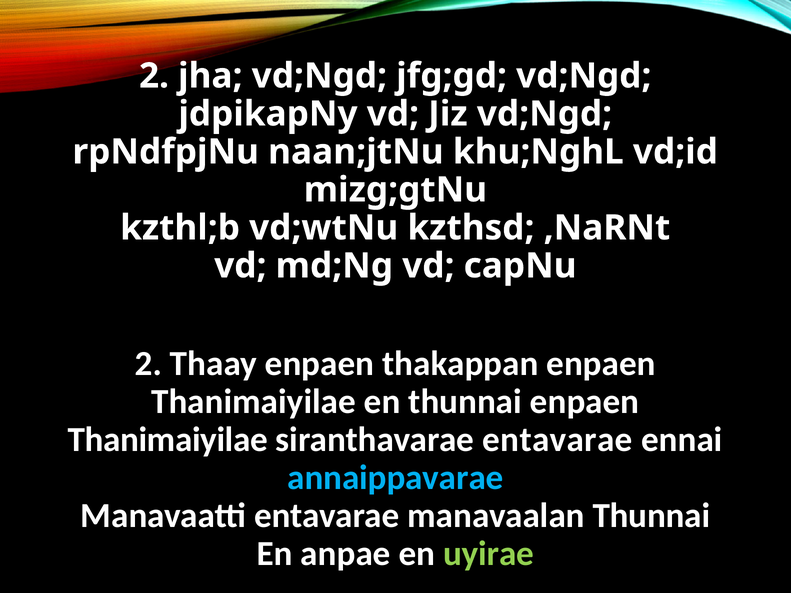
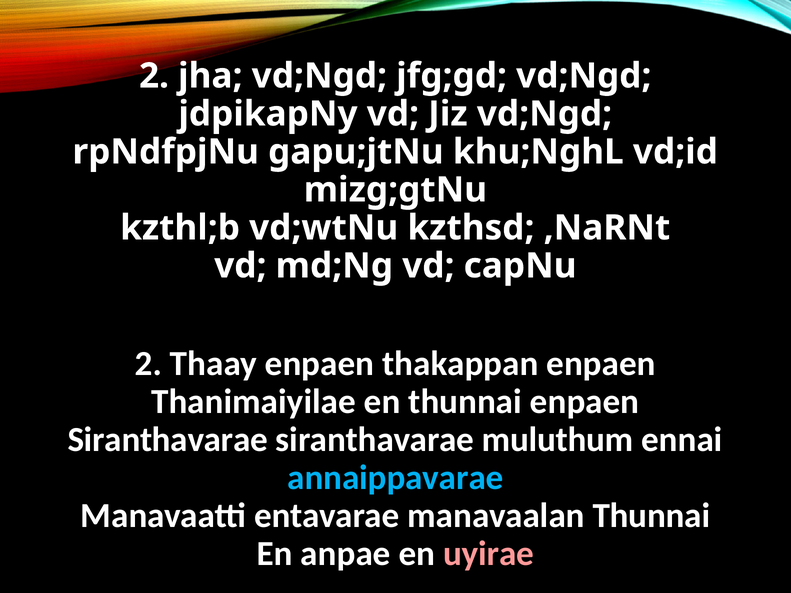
naan;jtNu: naan;jtNu -> gapu;jtNu
Thanimaiyilae at (168, 440): Thanimaiyilae -> Siranthavarae
siranthavarae entavarae: entavarae -> muluthum
uyirae colour: light green -> pink
